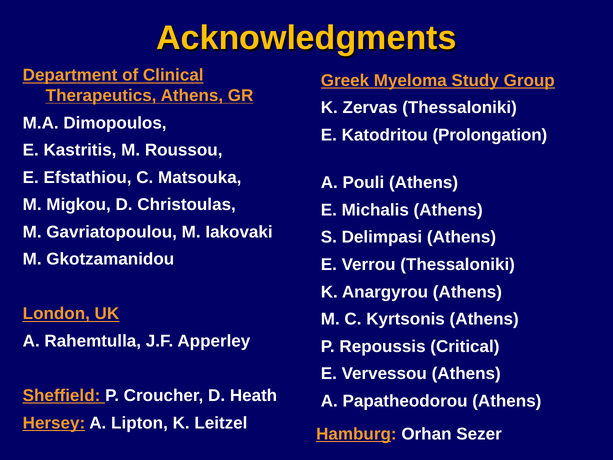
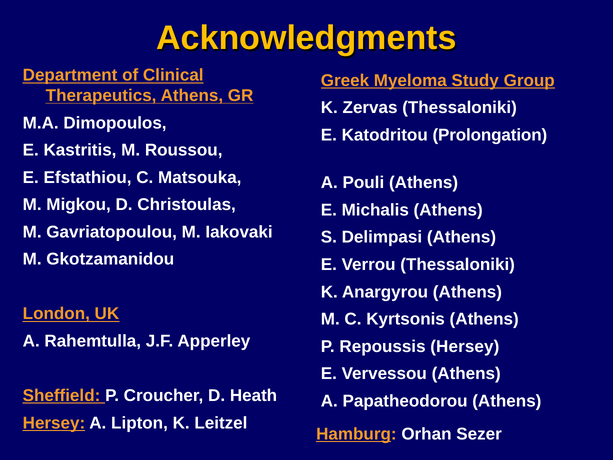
Repoussis Critical: Critical -> Hersey
